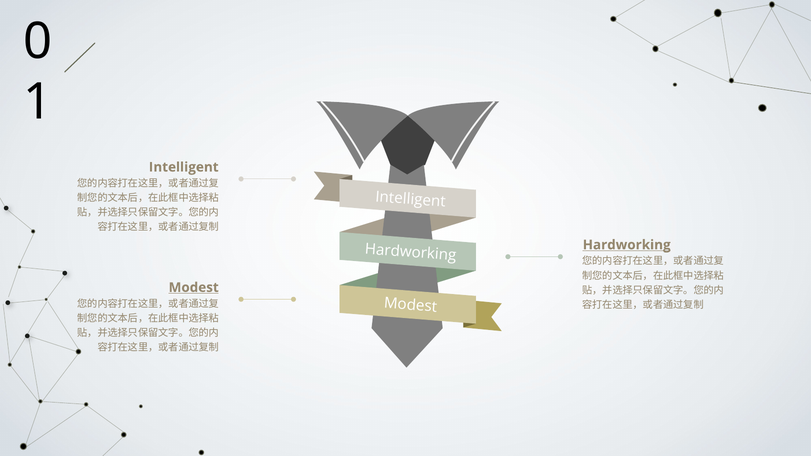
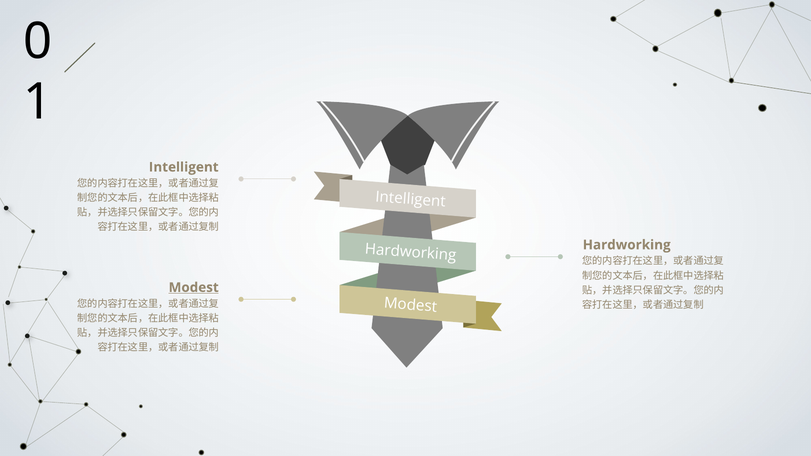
Hardworking at (627, 245) underline: present -> none
